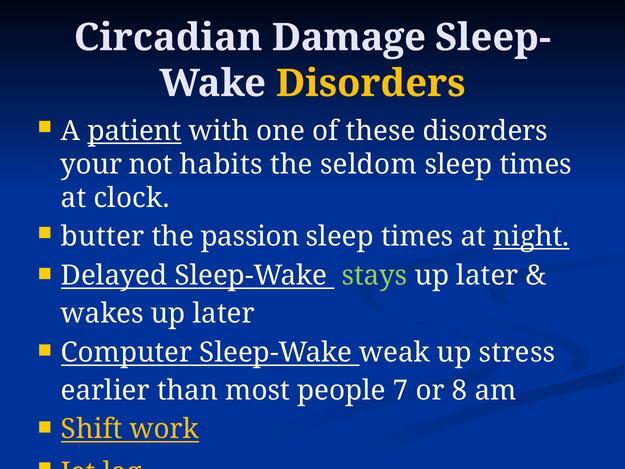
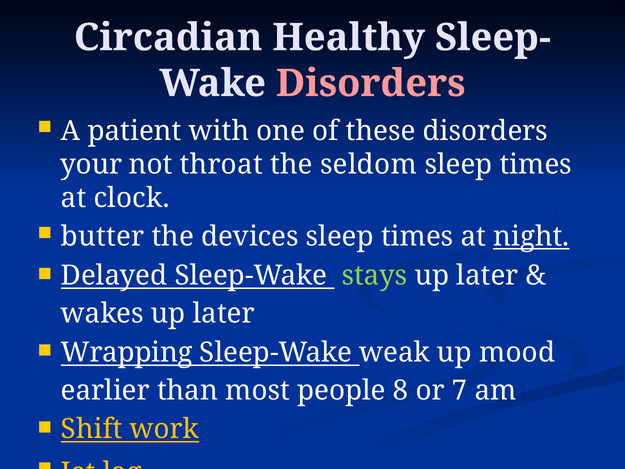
Damage: Damage -> Healthy
Disorders at (371, 83) colour: yellow -> pink
patient underline: present -> none
habits: habits -> throat
passion: passion -> devices
Computer: Computer -> Wrapping
stress: stress -> mood
7: 7 -> 8
8: 8 -> 7
